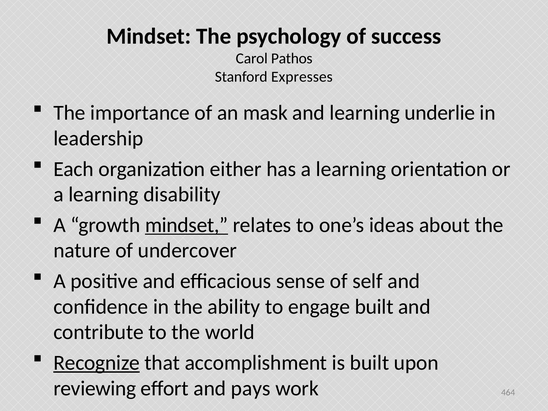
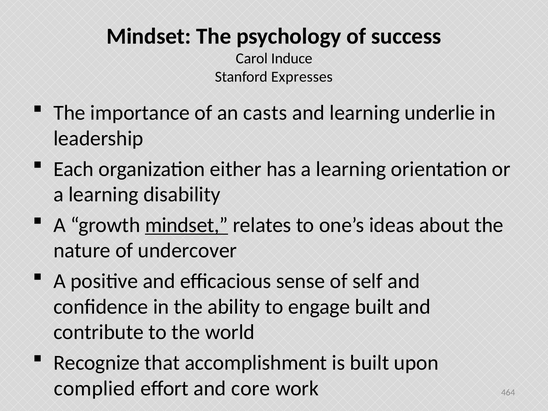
Pathos: Pathos -> Induce
mask: mask -> casts
Recognize underline: present -> none
reviewing: reviewing -> complied
pays: pays -> core
